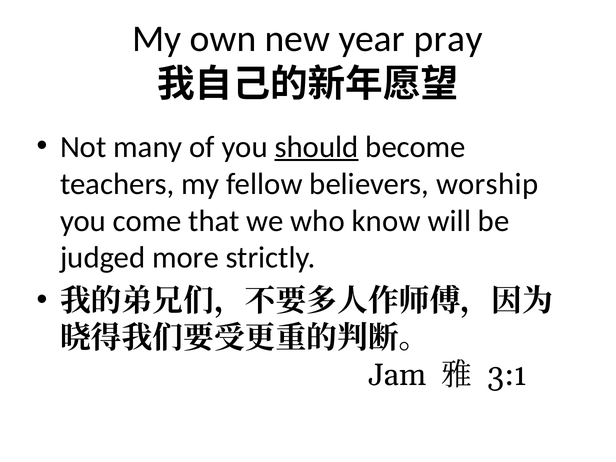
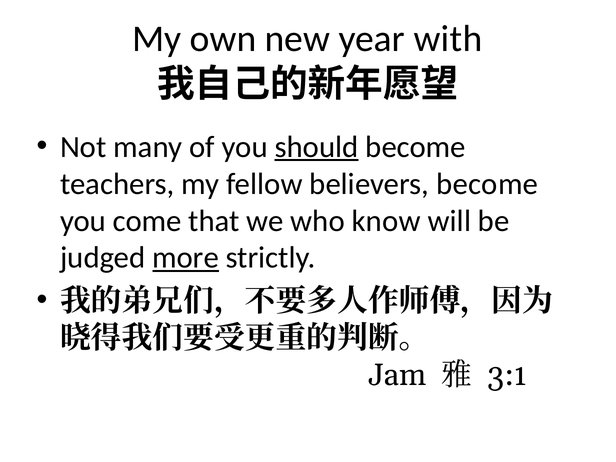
pray: pray -> with
believers worship: worship -> become
more underline: none -> present
